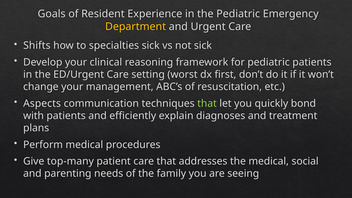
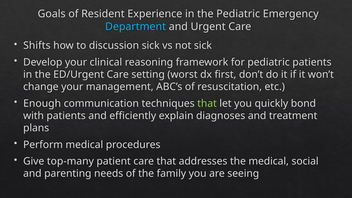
Department colour: yellow -> light blue
specialties: specialties -> discussion
Aspects: Aspects -> Enough
